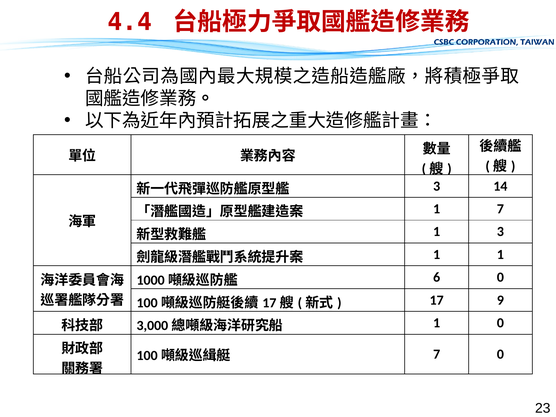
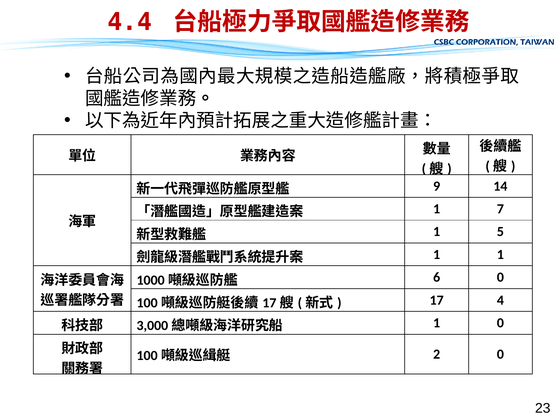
3 at (437, 186): 3 -> 9
1 3: 3 -> 5
9: 9 -> 4
7 at (437, 354): 7 -> 2
